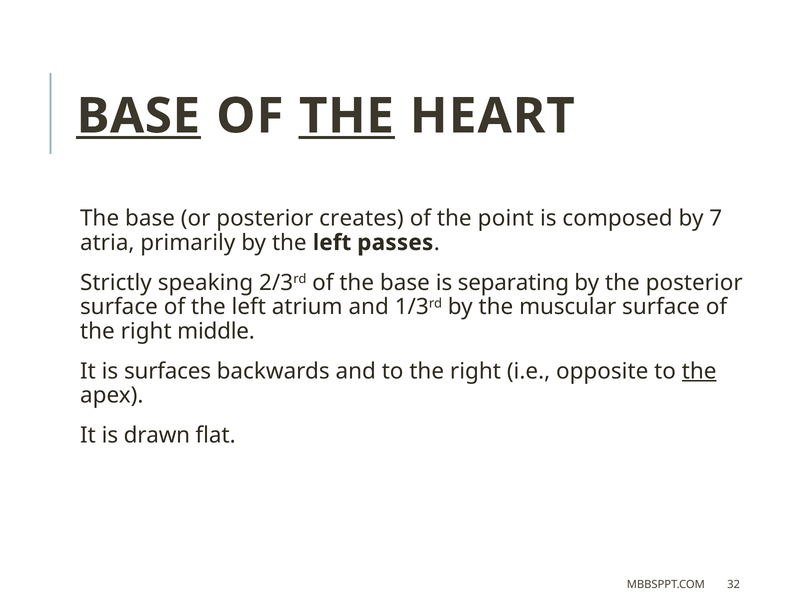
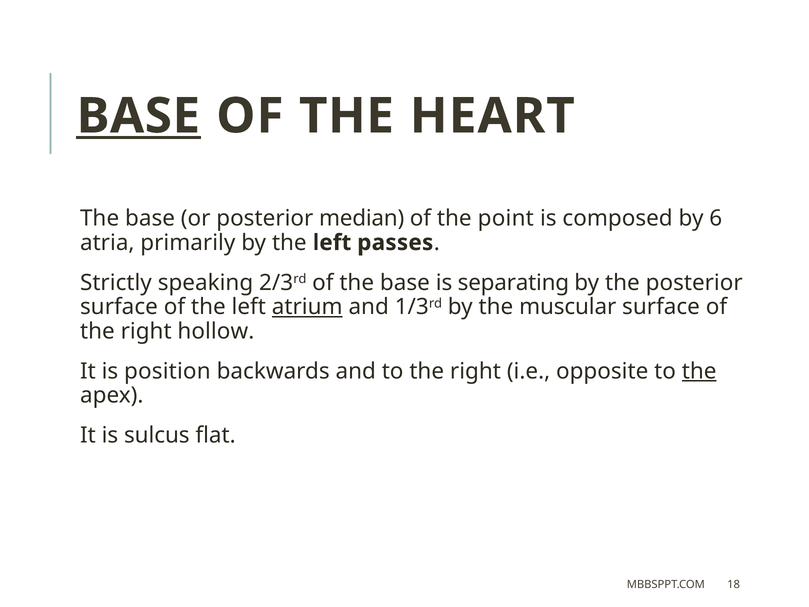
THE at (346, 116) underline: present -> none
creates: creates -> median
7: 7 -> 6
atrium underline: none -> present
middle: middle -> hollow
surfaces: surfaces -> position
drawn: drawn -> sulcus
32: 32 -> 18
